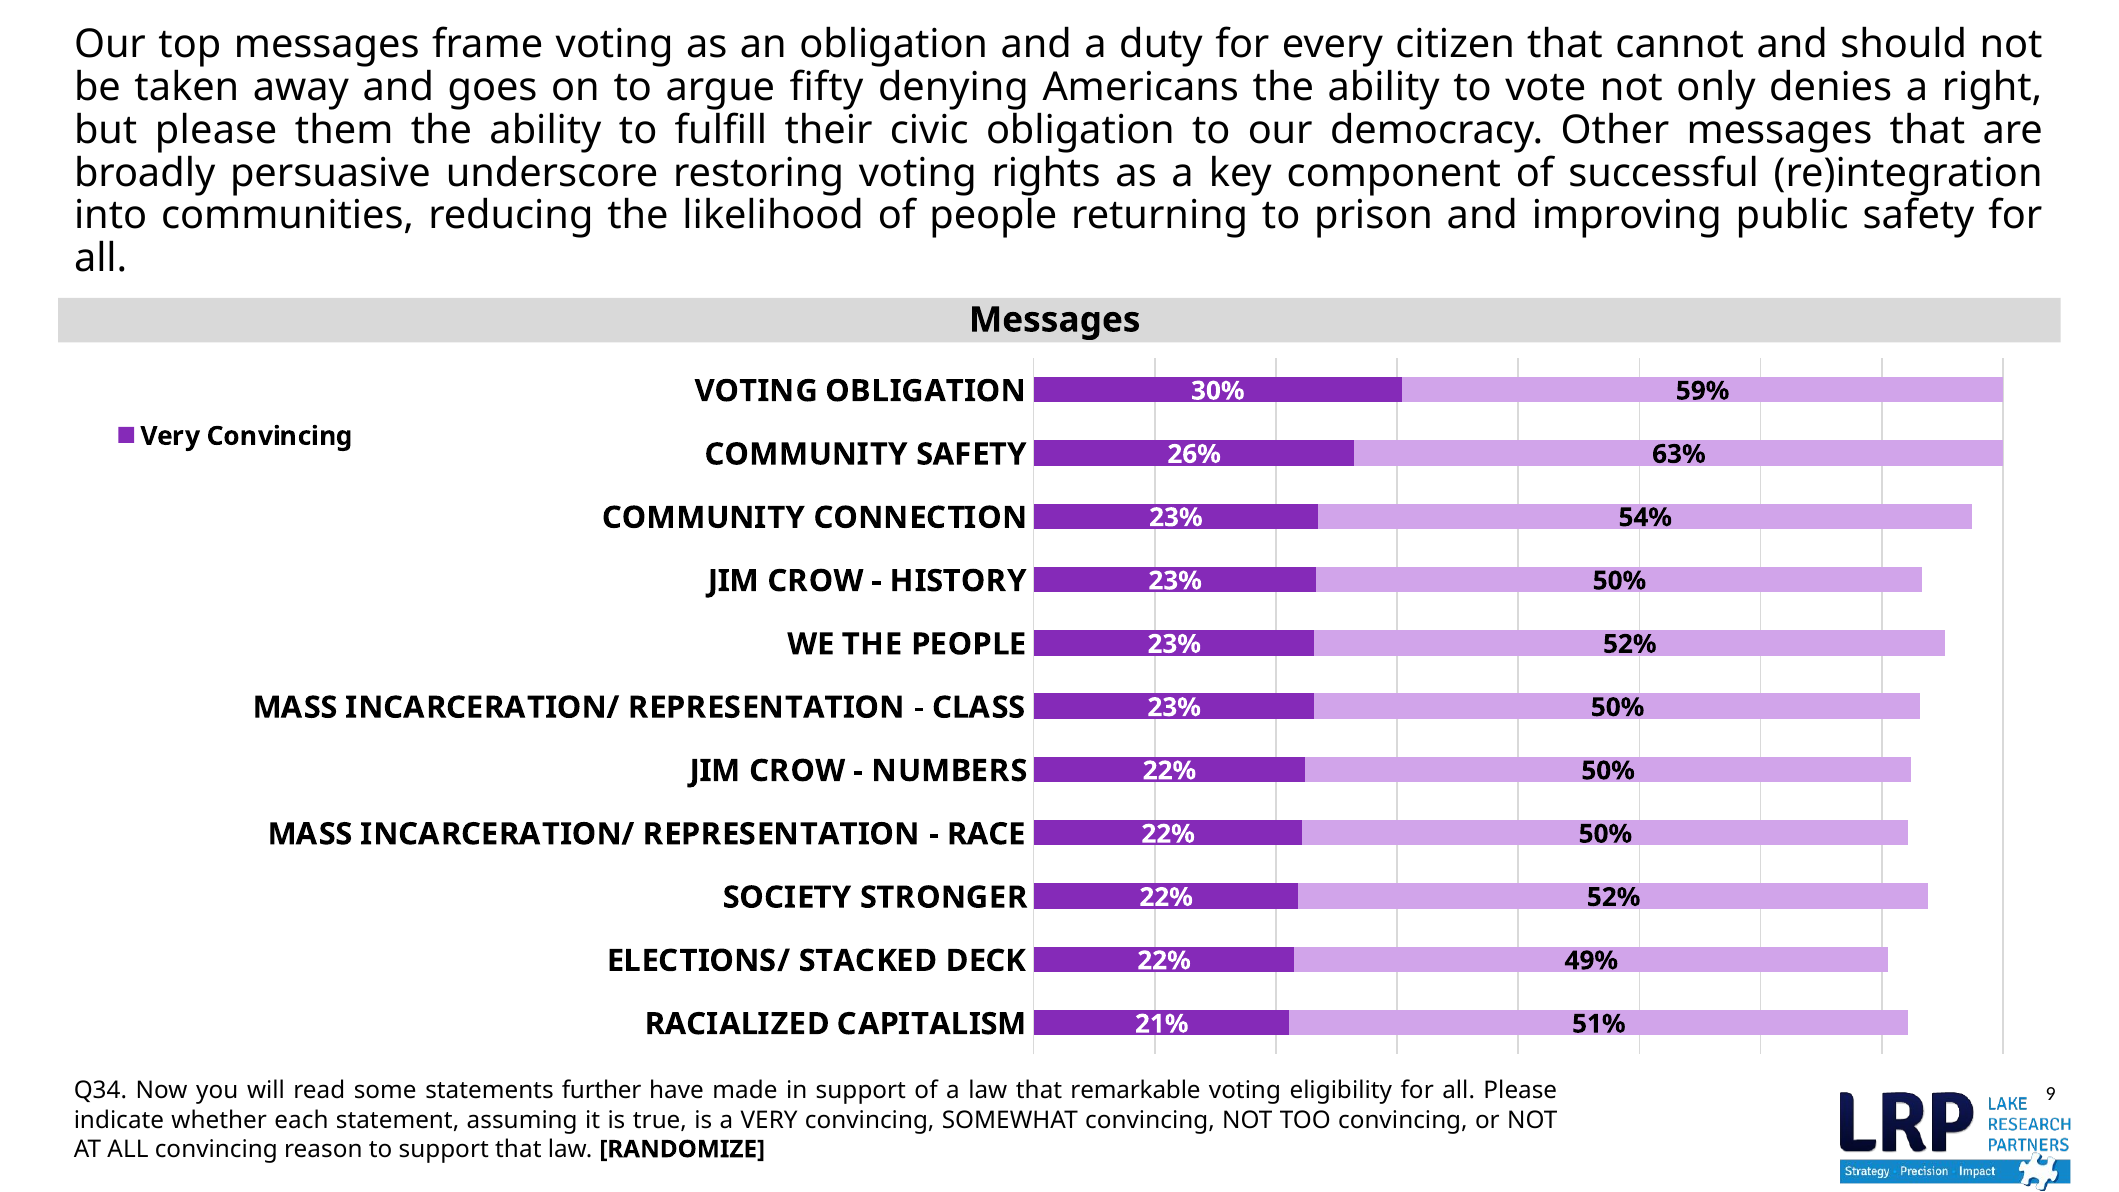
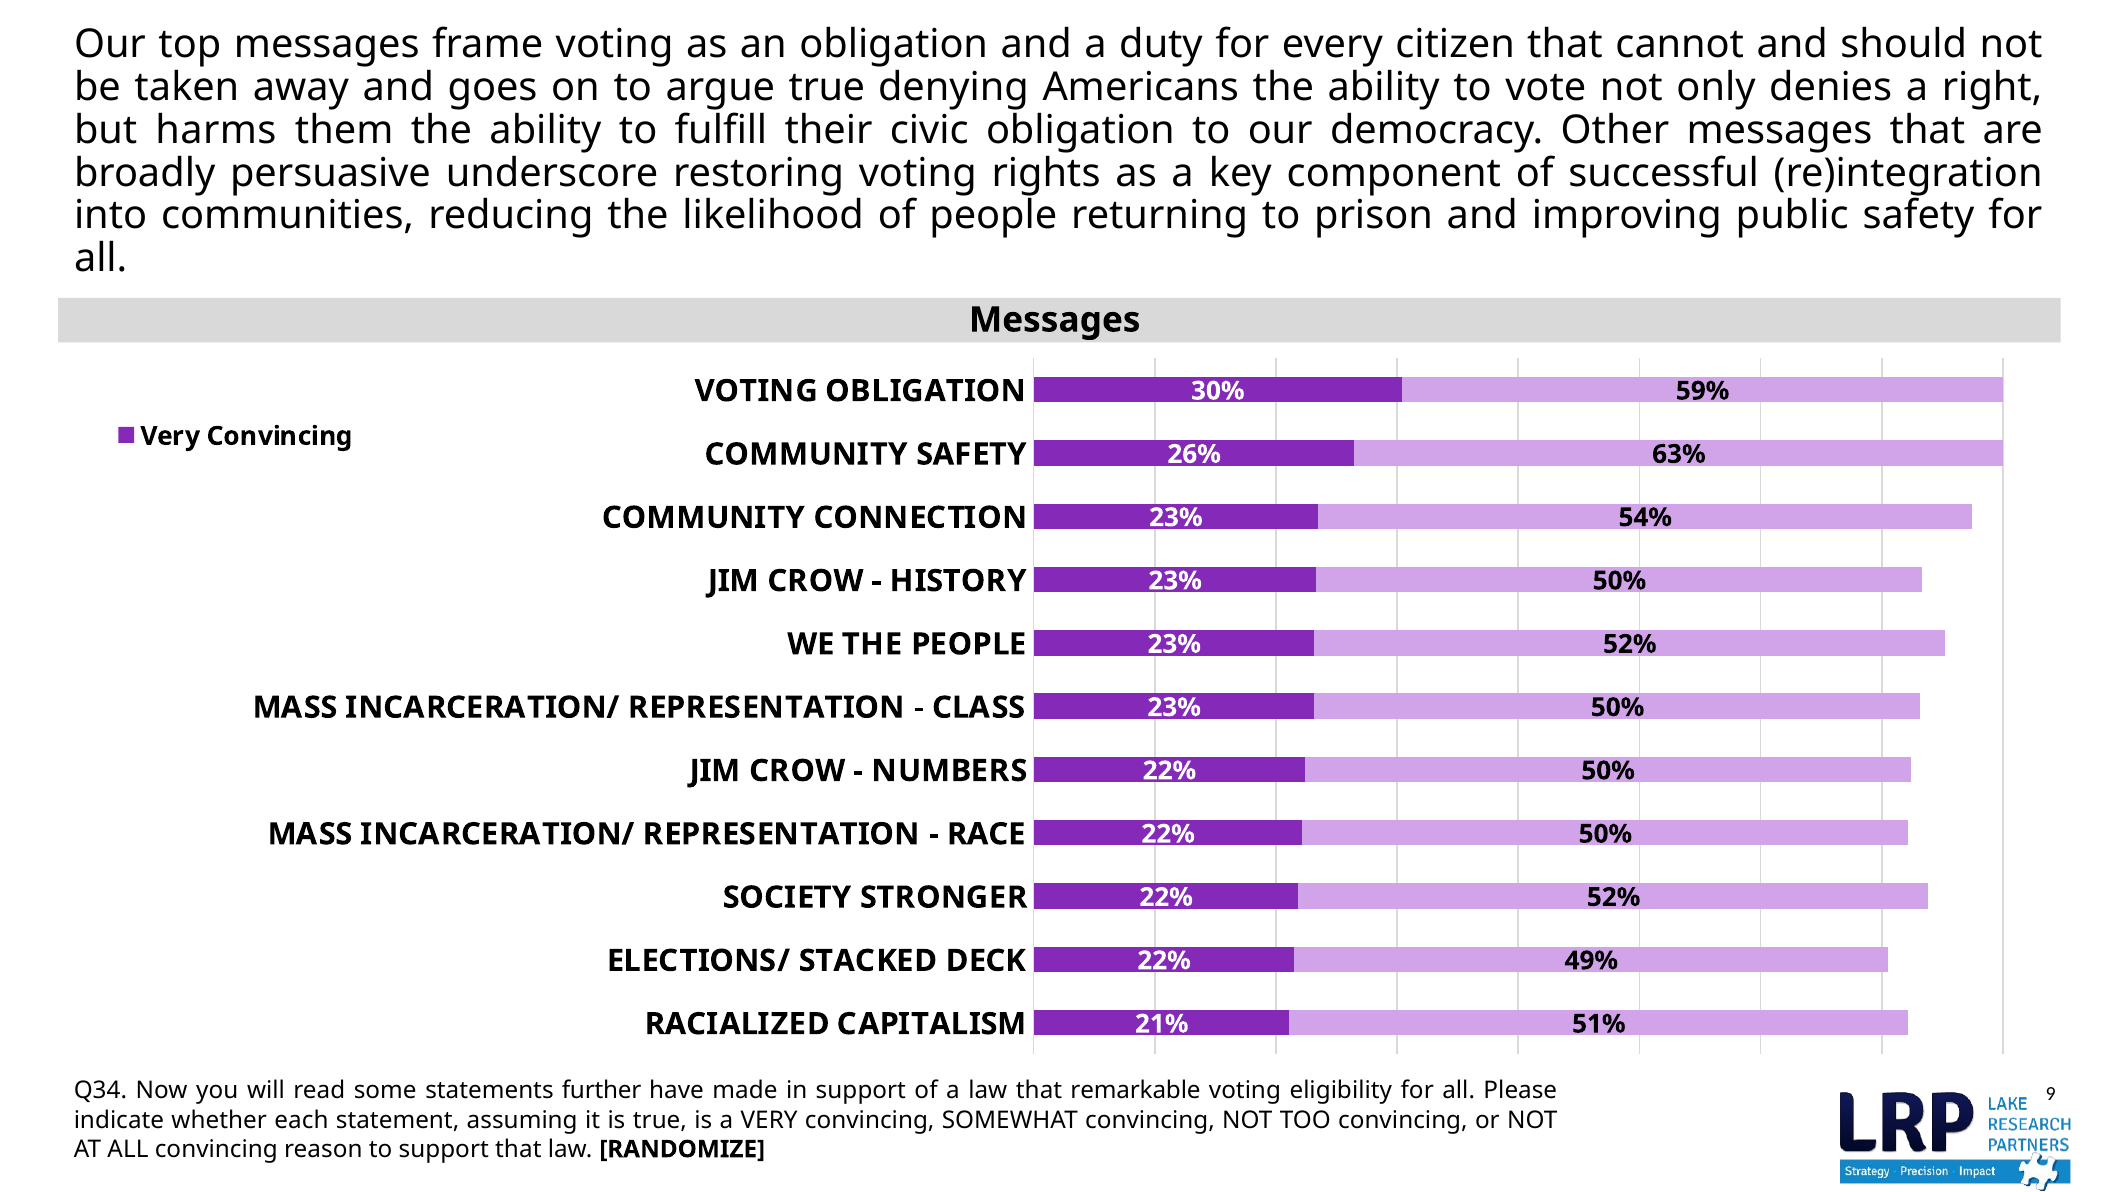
argue fifty: fifty -> true
but please: please -> harms
